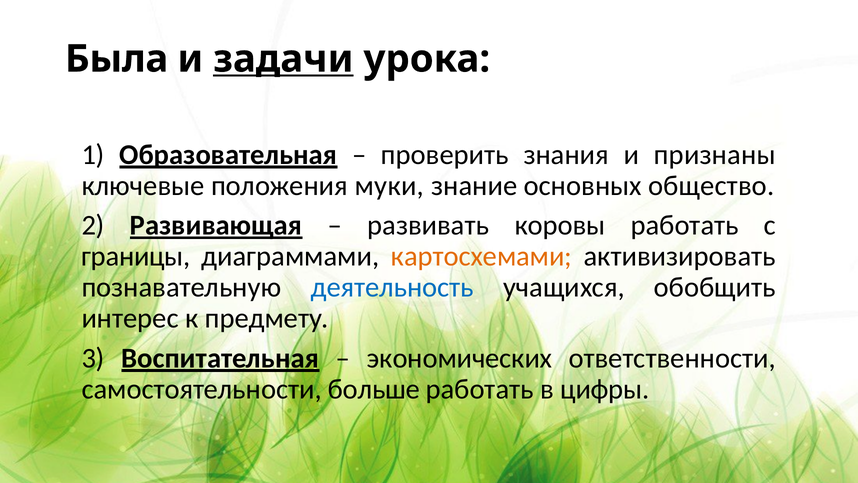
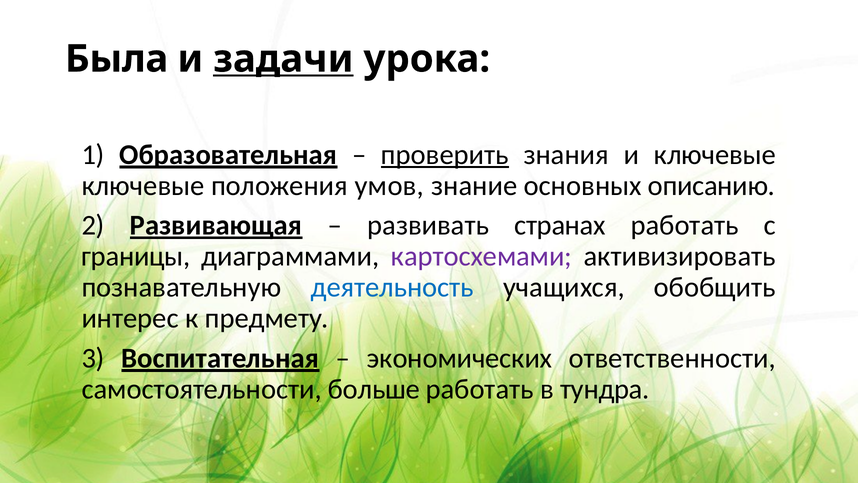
проверить underline: none -> present
и признаны: признаны -> ключевые
муки: муки -> умов
общество: общество -> описанию
коровы: коровы -> странах
картосхемами colour: orange -> purple
цифры: цифры -> тундра
